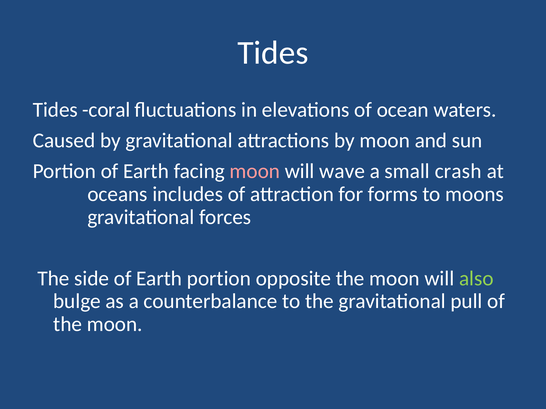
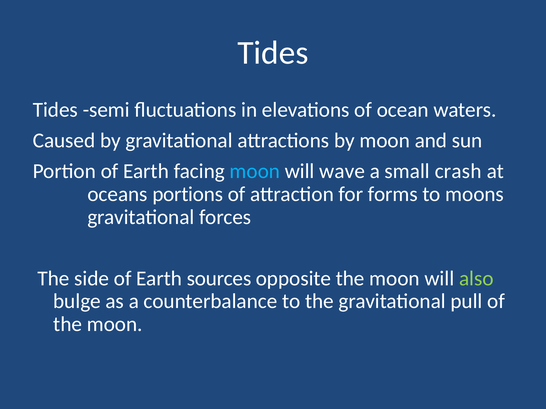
coral: coral -> semi
moon at (255, 171) colour: pink -> light blue
includes: includes -> portions
Earth portion: portion -> sources
